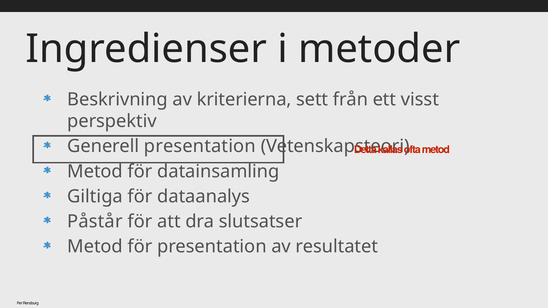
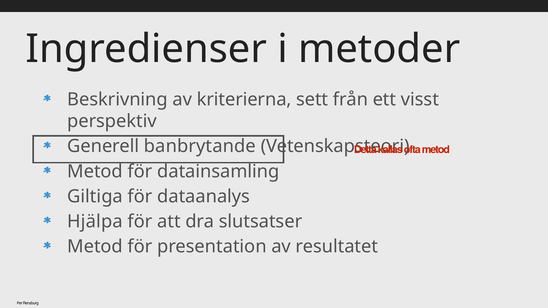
Generell presentation: presentation -> banbrytande
Påstår: Påstår -> Hjälpa
